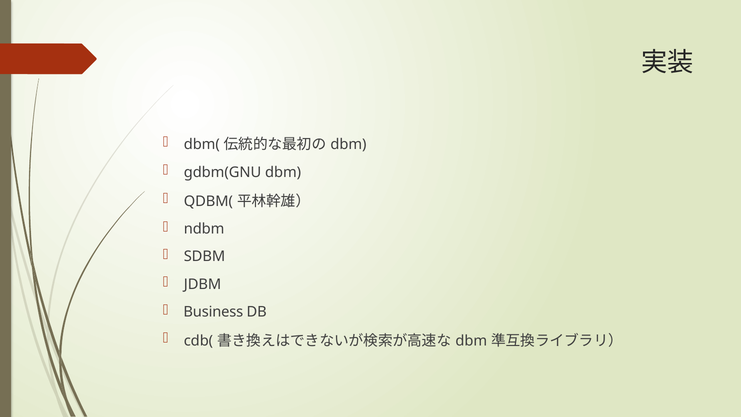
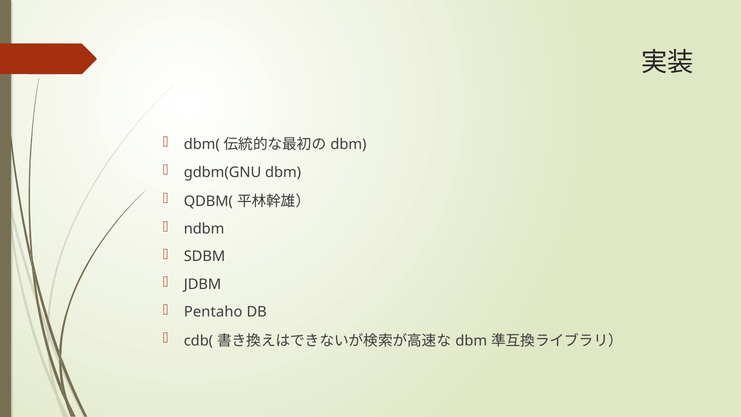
Business: Business -> Pentaho
